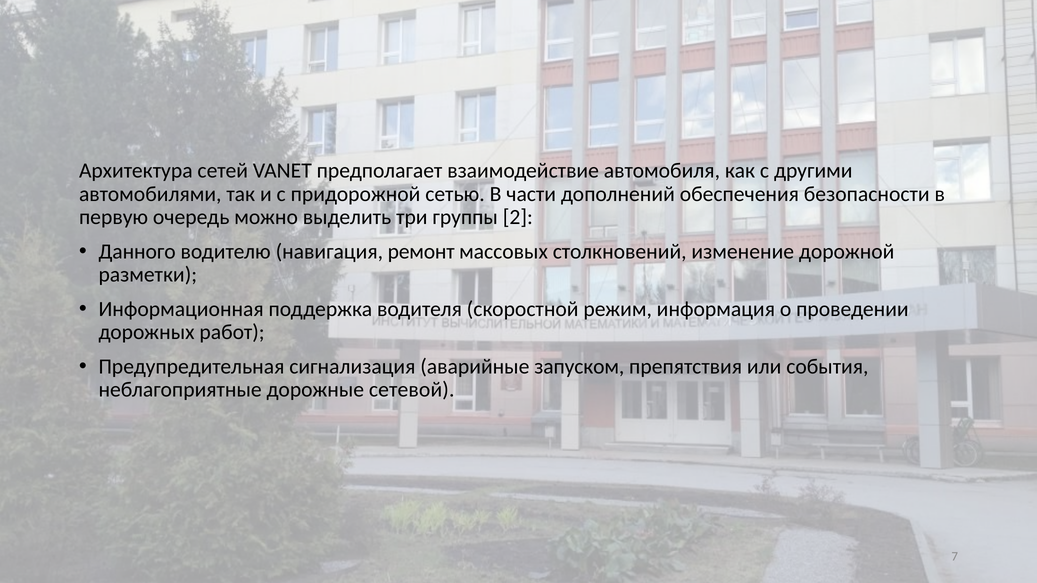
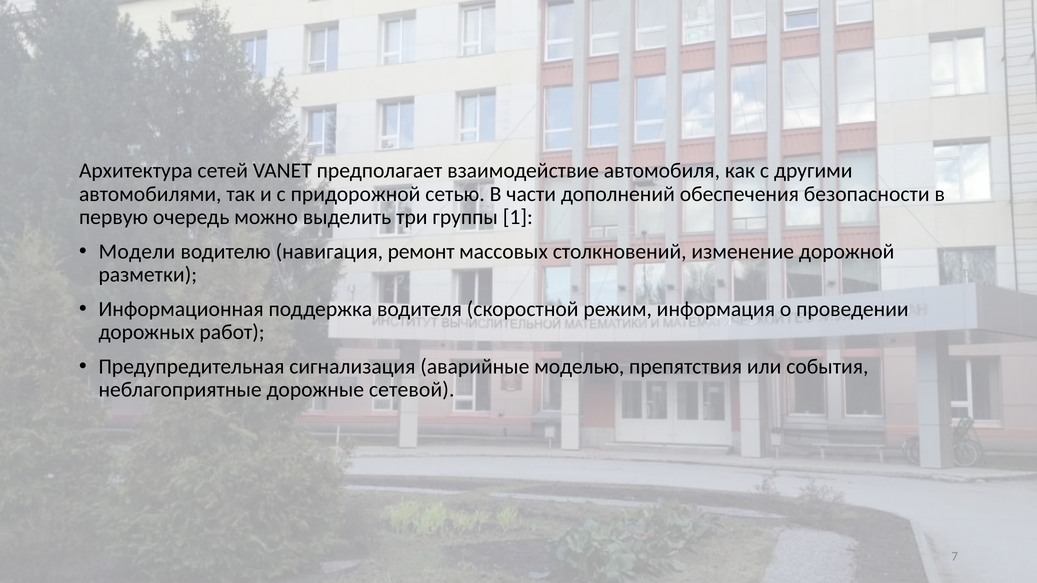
2: 2 -> 1
Данного: Данного -> Модели
запуском: запуском -> моделью
